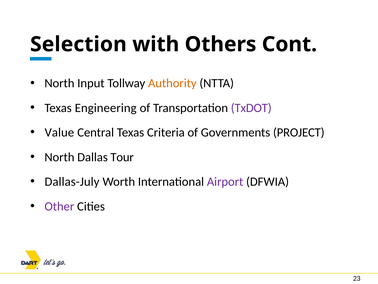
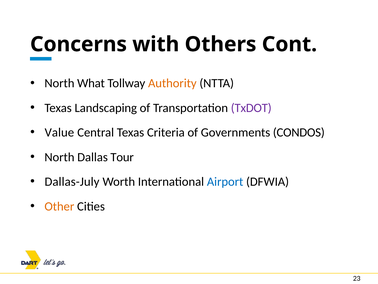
Selection: Selection -> Concerns
Input: Input -> What
Engineering: Engineering -> Landscaping
PROJECT: PROJECT -> CONDOS
Airport colour: purple -> blue
Other colour: purple -> orange
